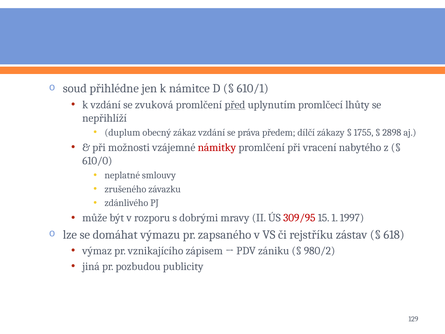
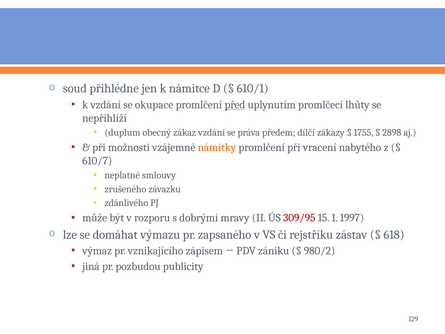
zvuková: zvuková -> okupace
námitky colour: red -> orange
610/0: 610/0 -> 610/7
